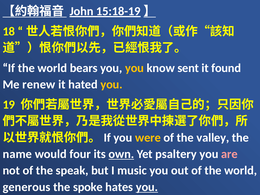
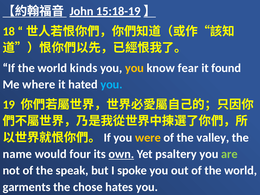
bears: bears -> kinds
sent: sent -> fear
renew: renew -> where
you at (112, 84) colour: yellow -> light blue
are colour: pink -> light green
music: music -> spoke
generous: generous -> garments
spoke: spoke -> chose
you at (147, 187) underline: present -> none
